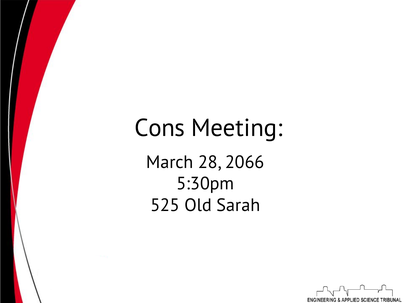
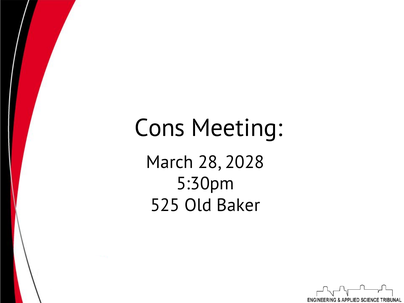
2066: 2066 -> 2028
Sarah: Sarah -> Baker
